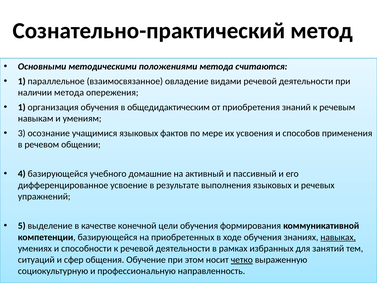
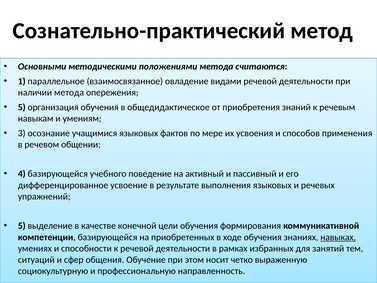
1 at (22, 107): 1 -> 5
общедидактическим: общедидактическим -> общедидактическое
домашние: домашние -> поведение
четко underline: present -> none
